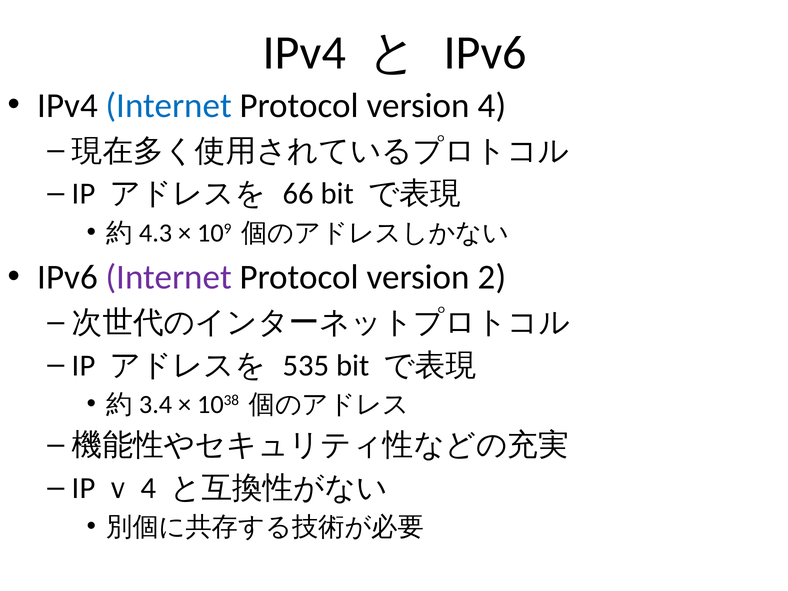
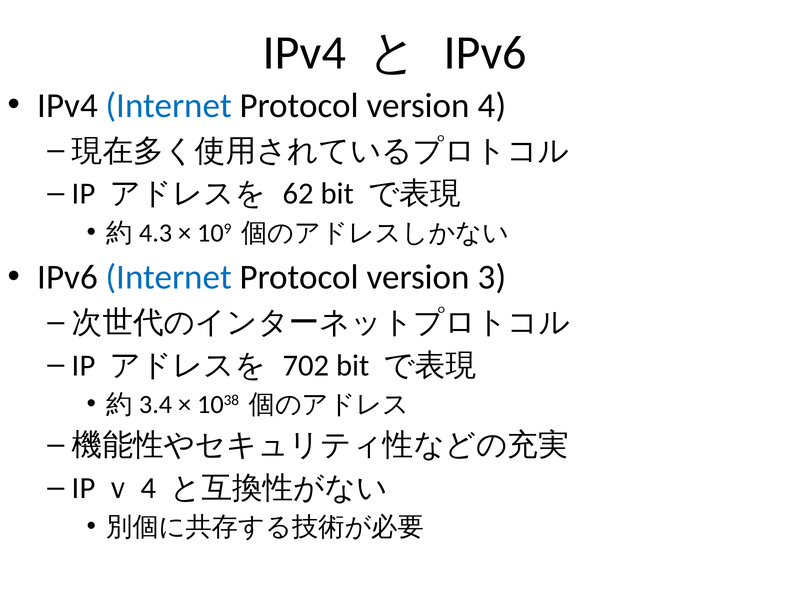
66: 66 -> 62
Internet at (169, 277) colour: purple -> blue
2: 2 -> 3
535: 535 -> 702
